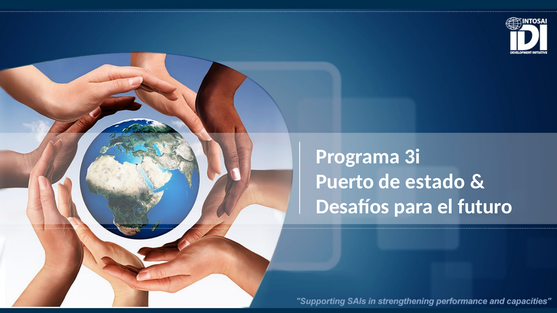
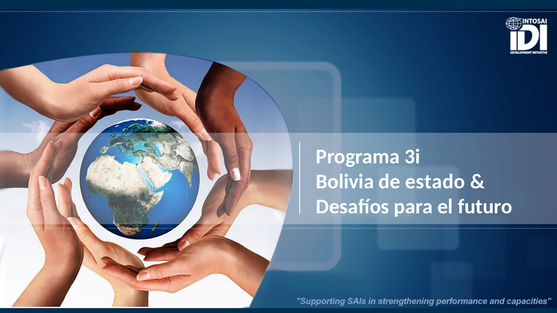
Puerto: Puerto -> Bolivia
